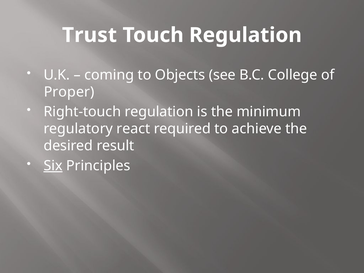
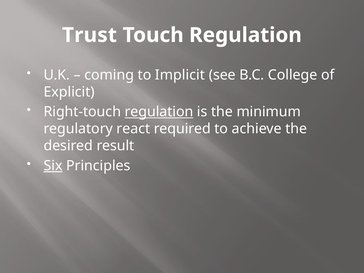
Objects: Objects -> Implicit
Proper: Proper -> Explicit
regulation at (159, 112) underline: none -> present
